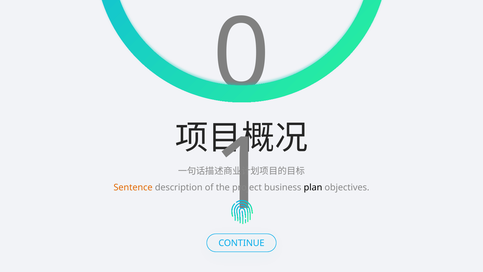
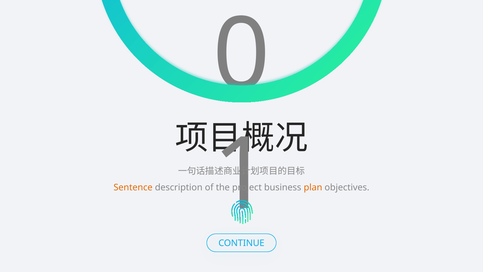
plan colour: black -> orange
